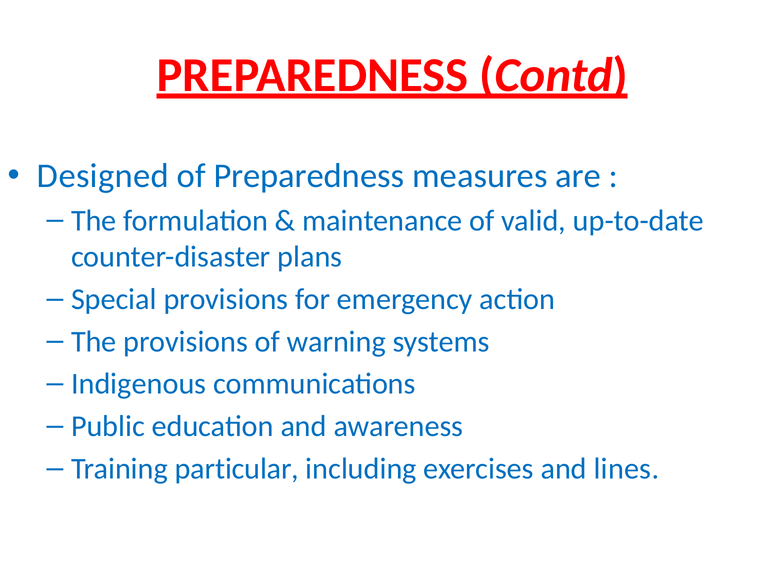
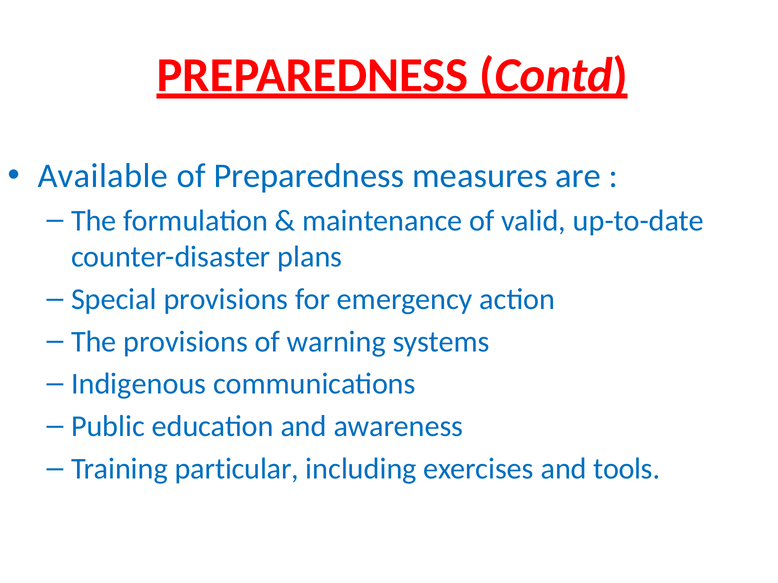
Designed: Designed -> Available
lines: lines -> tools
